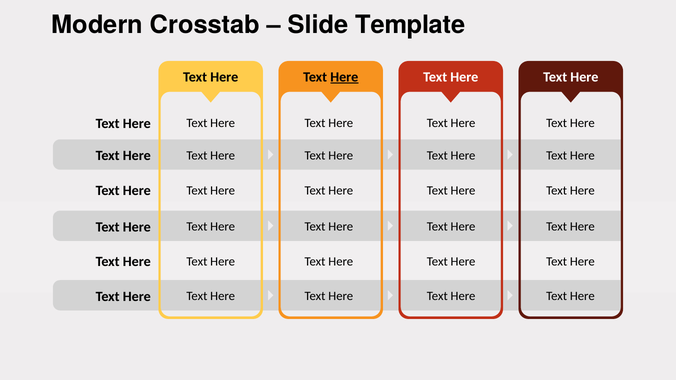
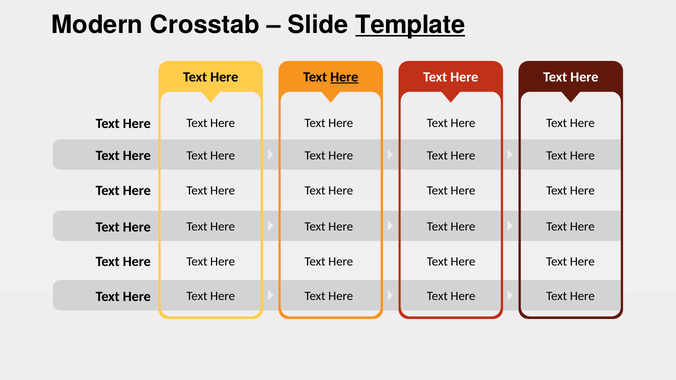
Template underline: none -> present
